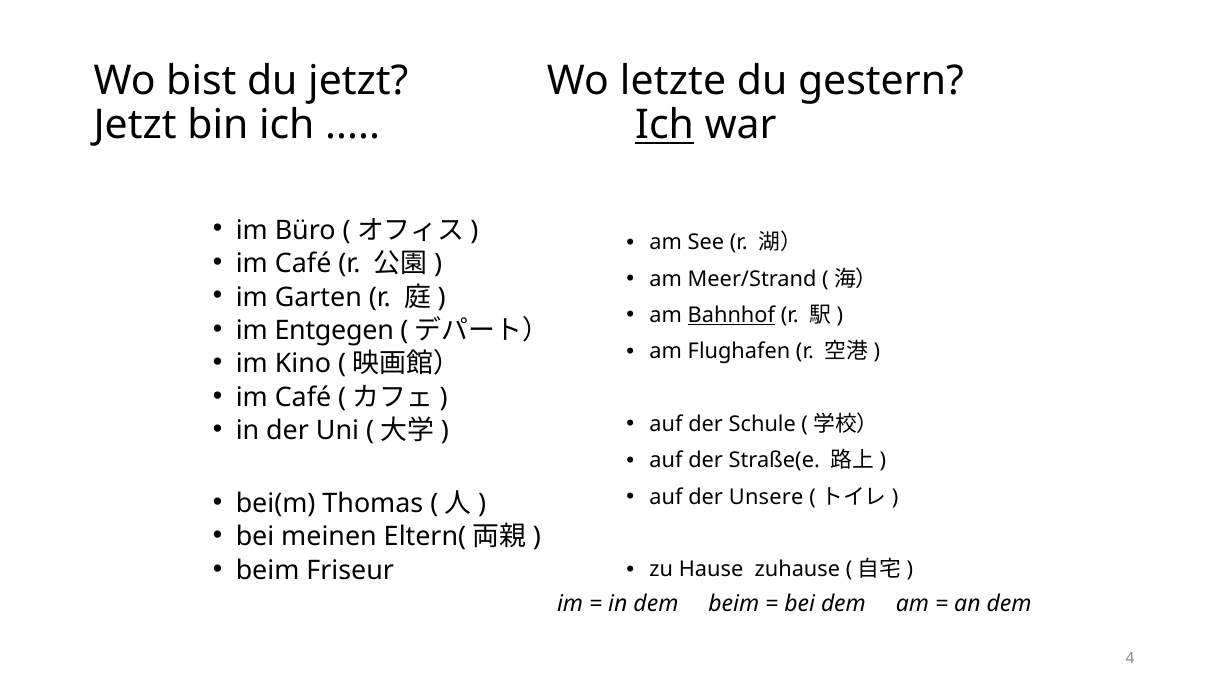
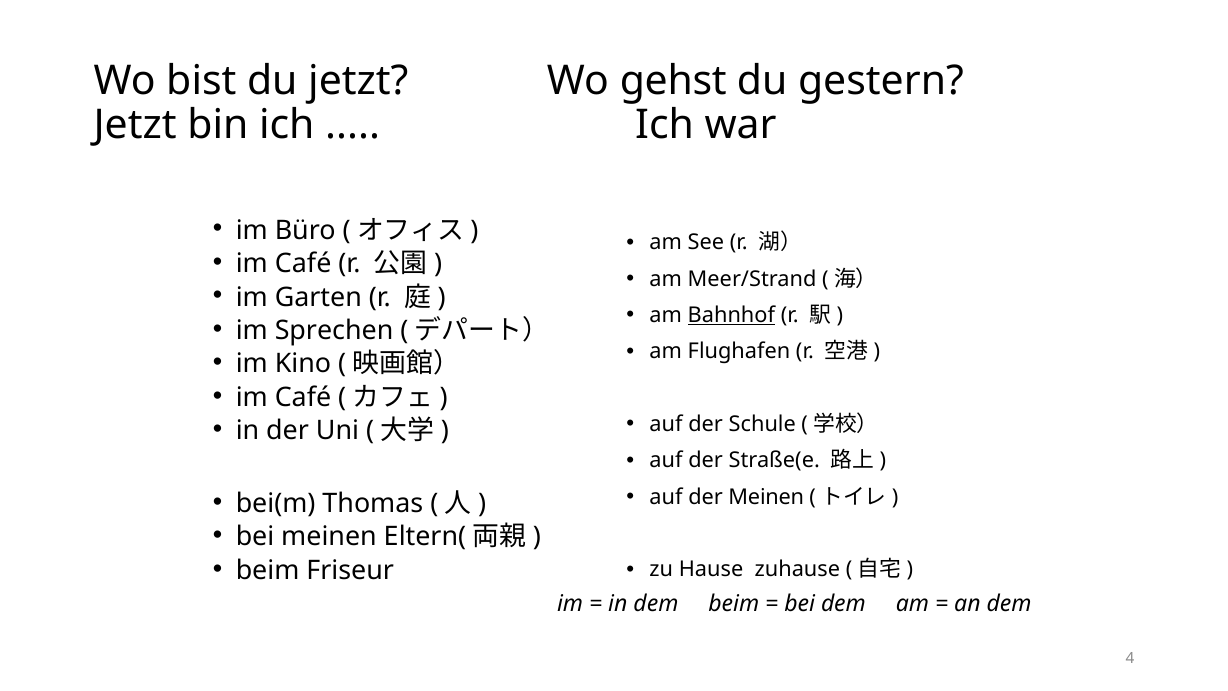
letzte: letzte -> gehst
Ich at (665, 125) underline: present -> none
Entgegen: Entgegen -> Sprechen
der Unsere: Unsere -> Meinen
